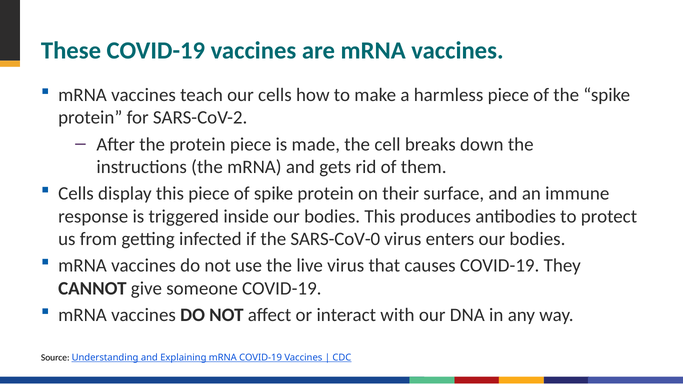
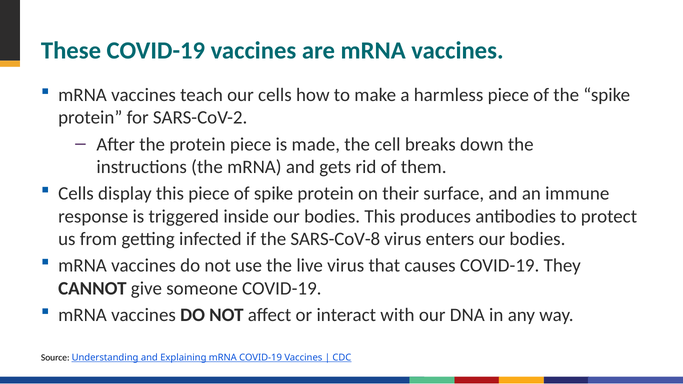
SARS-CoV-0: SARS-CoV-0 -> SARS-CoV-8
